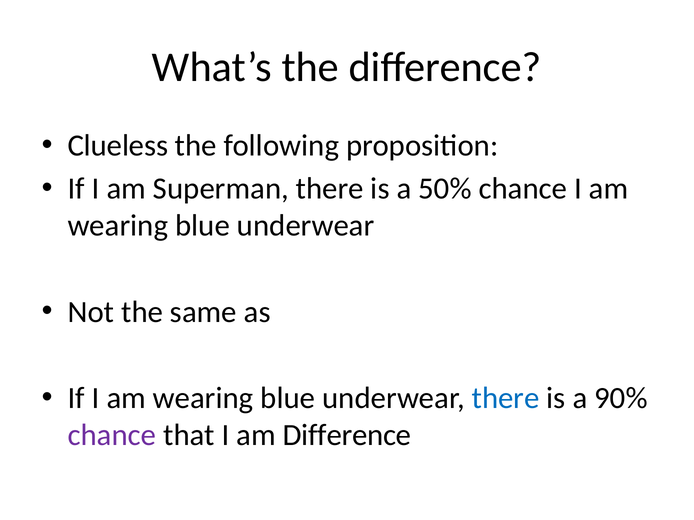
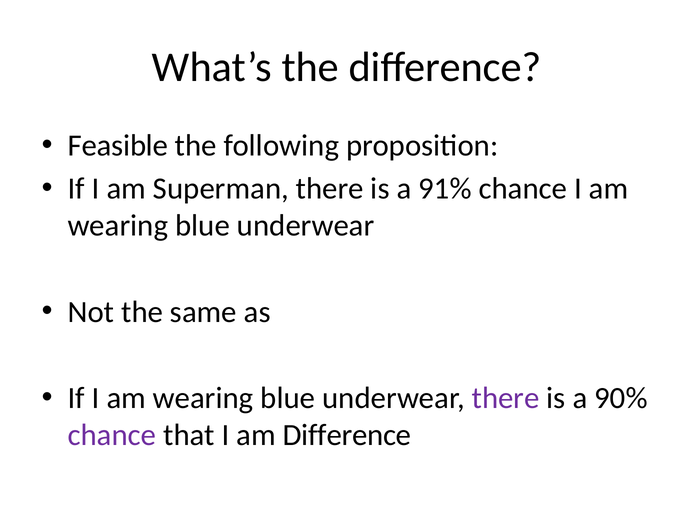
Clueless: Clueless -> Feasible
50%: 50% -> 91%
there at (506, 399) colour: blue -> purple
